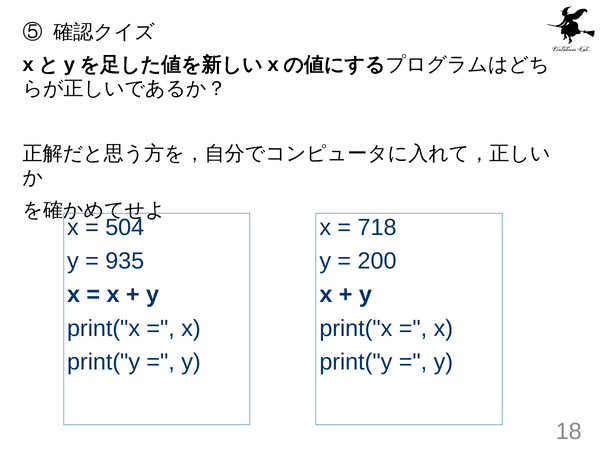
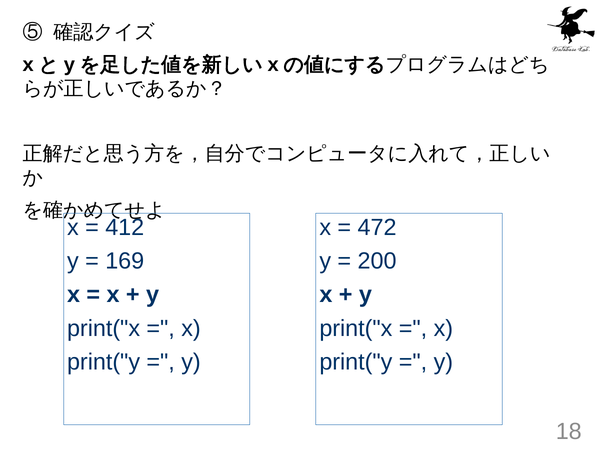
504: 504 -> 412
718: 718 -> 472
935: 935 -> 169
